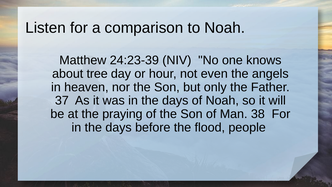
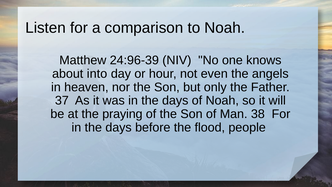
24:23-39: 24:23-39 -> 24:96-39
tree: tree -> into
